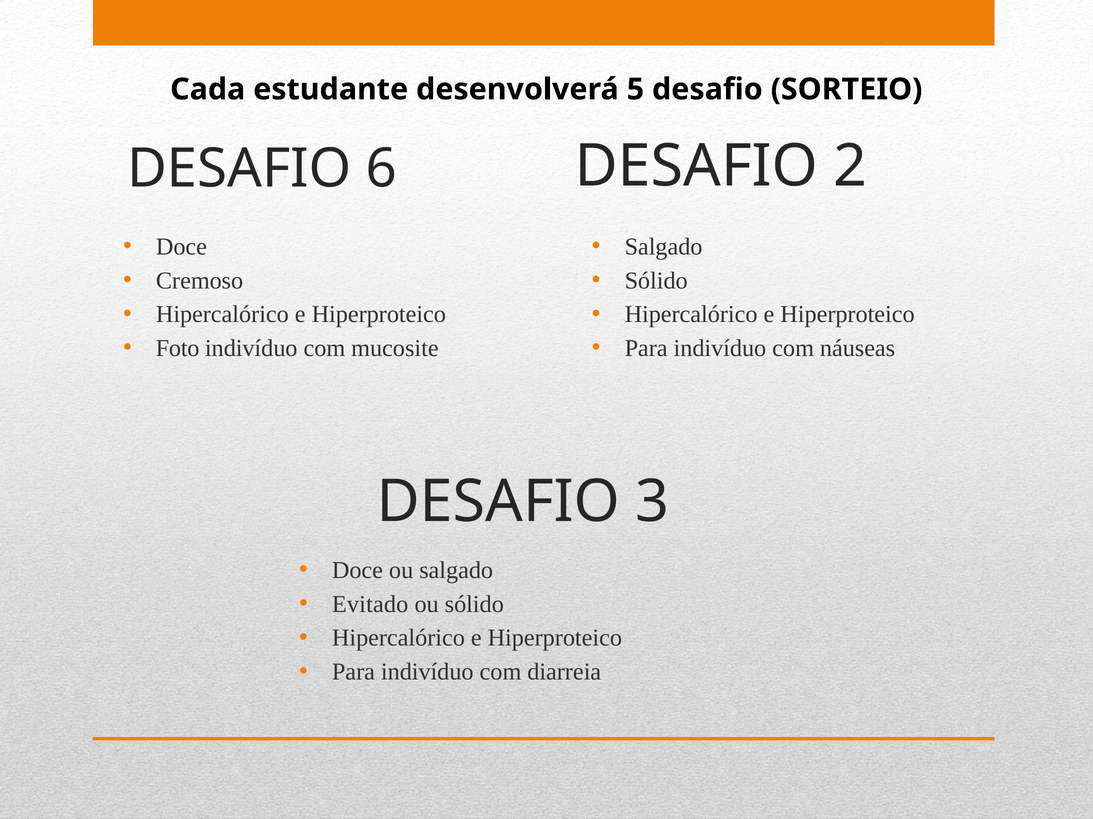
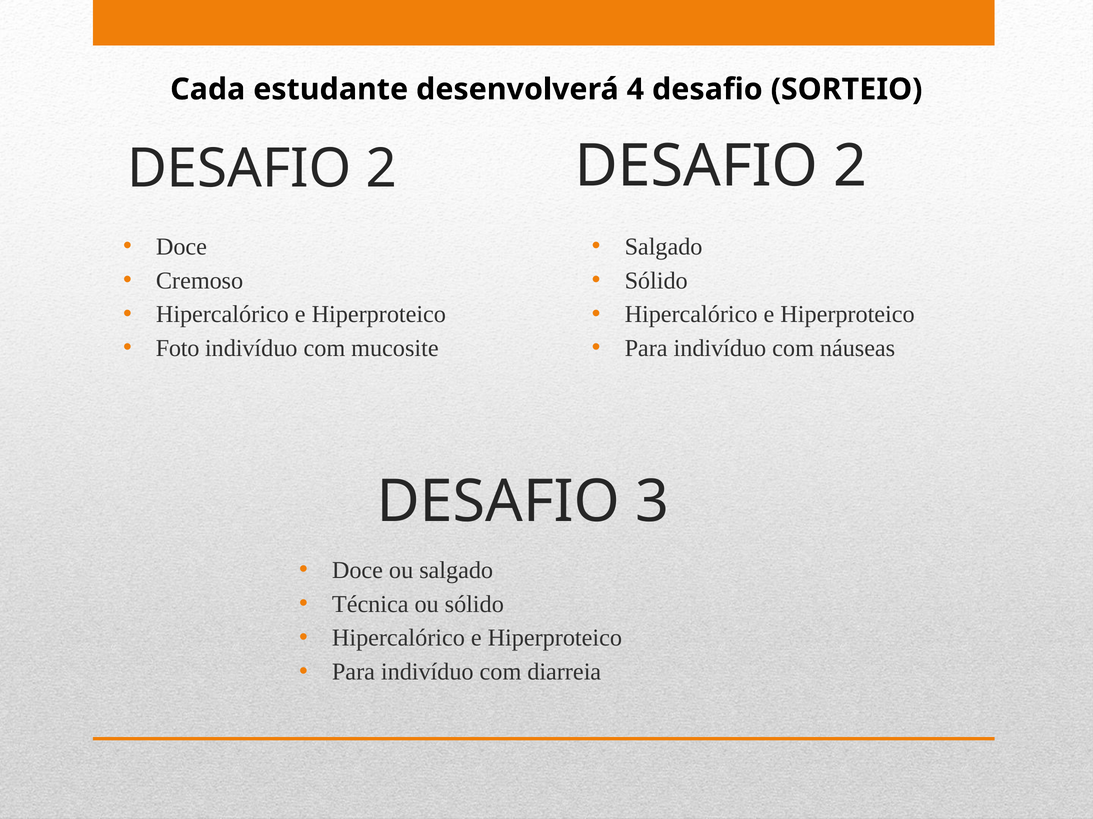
5: 5 -> 4
6 at (381, 169): 6 -> 2
Evitado: Evitado -> Técnica
